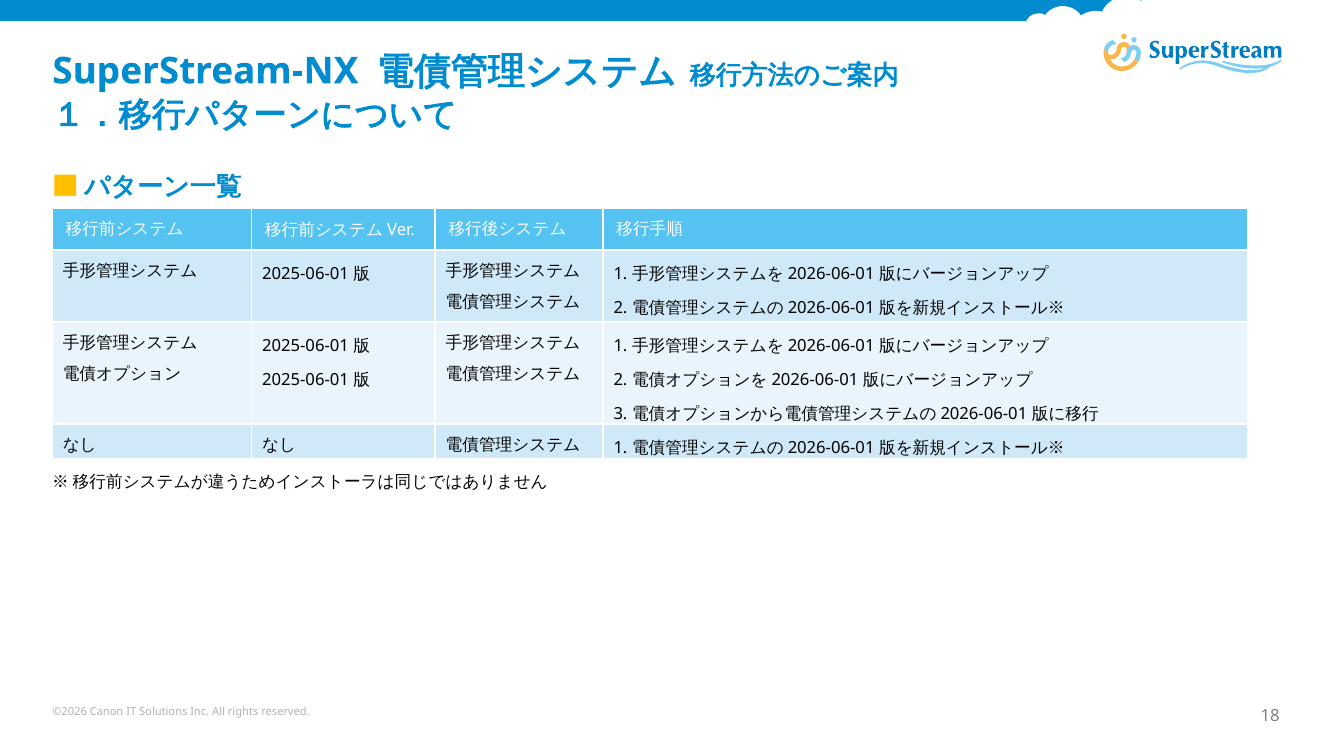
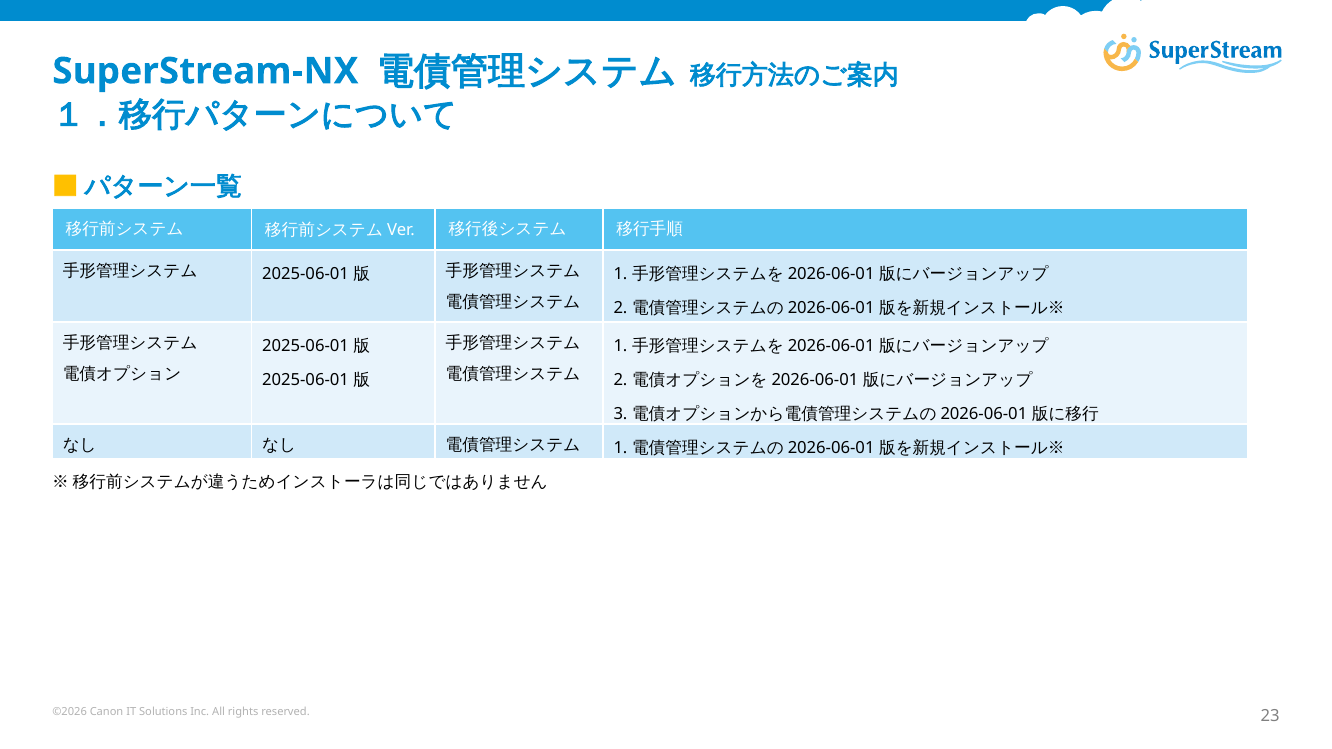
18: 18 -> 23
